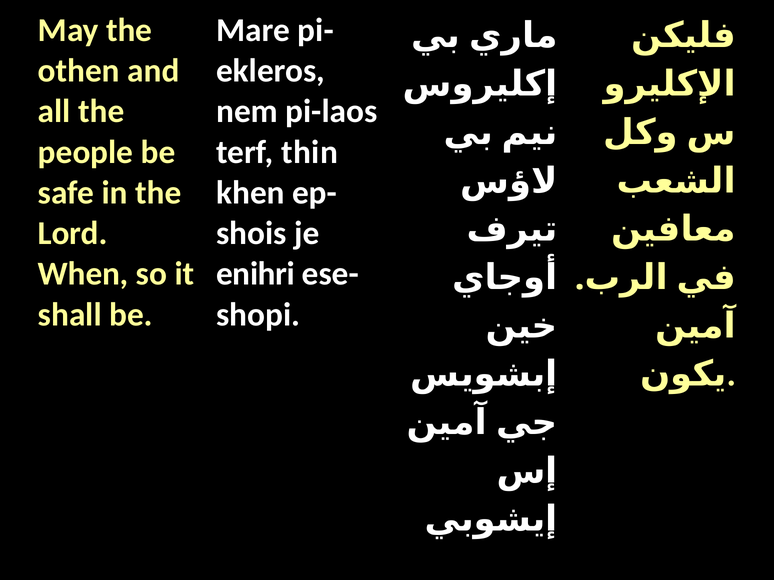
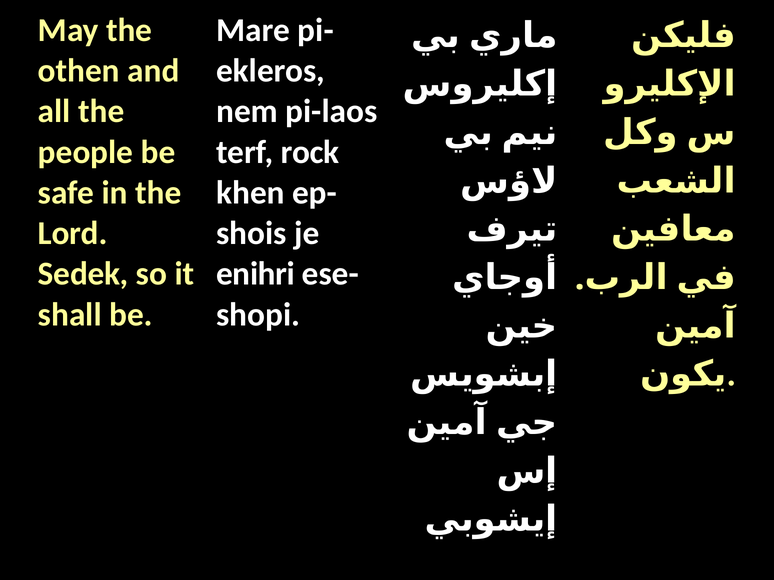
thin: thin -> rock
When: When -> Sedek
